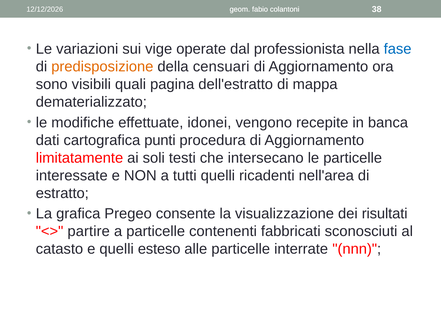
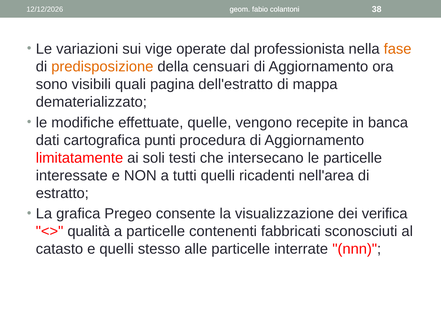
fase colour: blue -> orange
idonei: idonei -> quelle
risultati: risultati -> verifica
partire: partire -> qualità
esteso: esteso -> stesso
